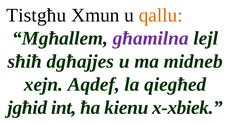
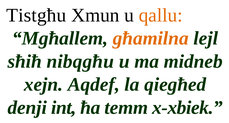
għamilna colour: purple -> orange
dgħajjes: dgħajjes -> nibqgħu
jgħid: jgħid -> denji
kienu: kienu -> temm
